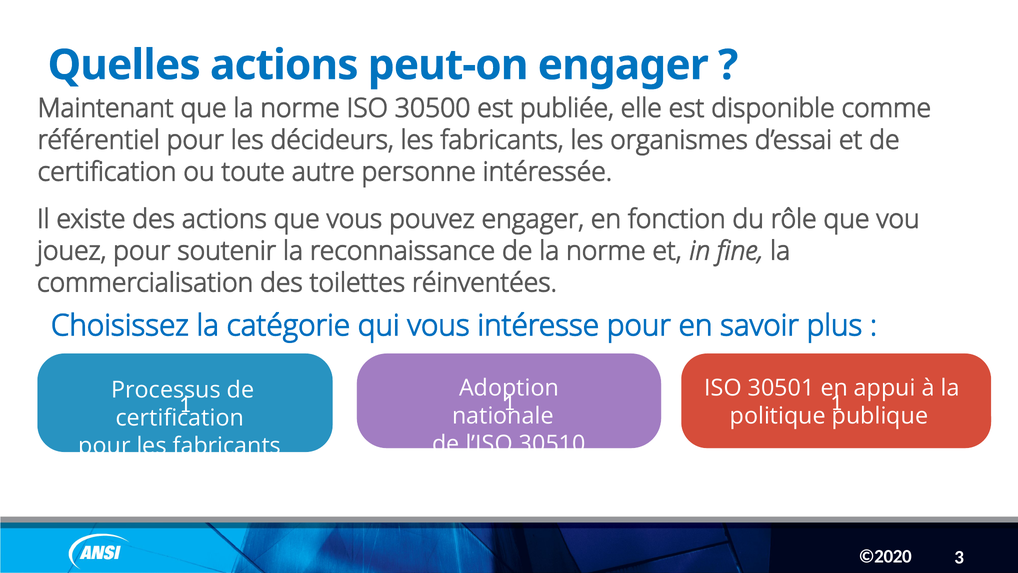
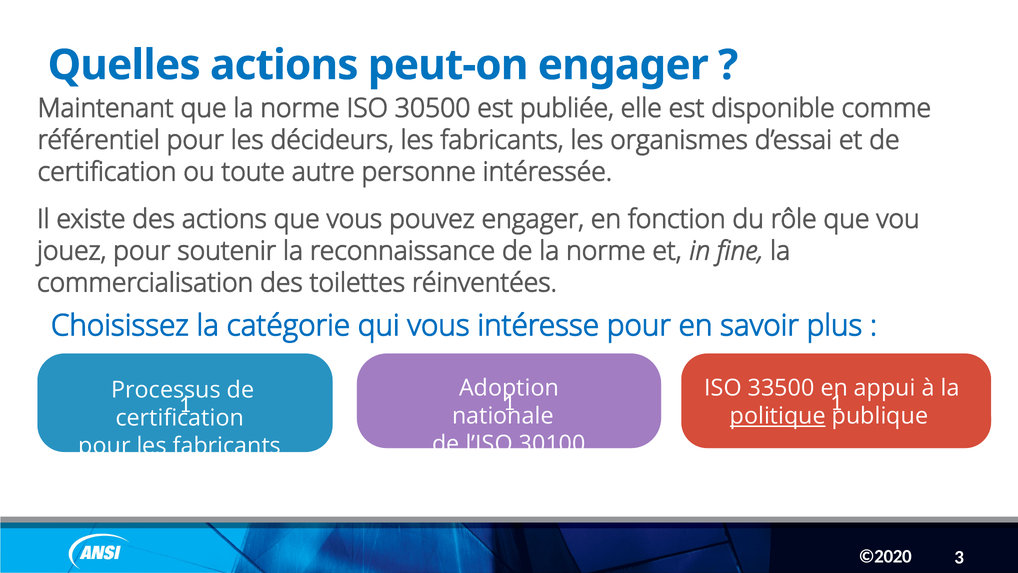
30501: 30501 -> 33500
politique underline: none -> present
30510: 30510 -> 30100
